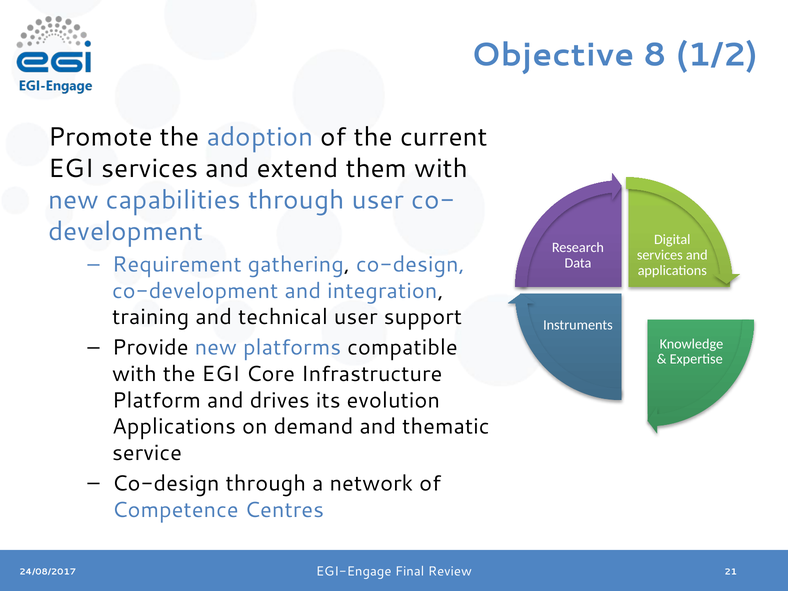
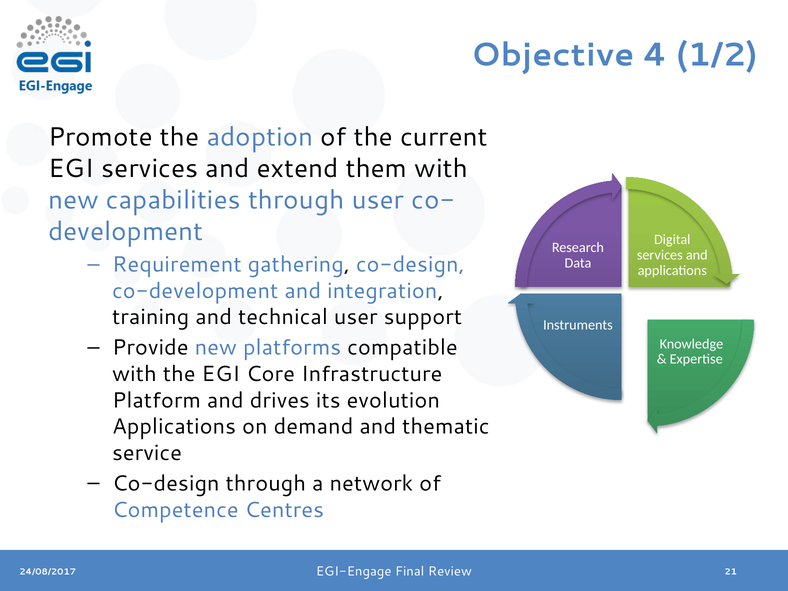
8: 8 -> 4
